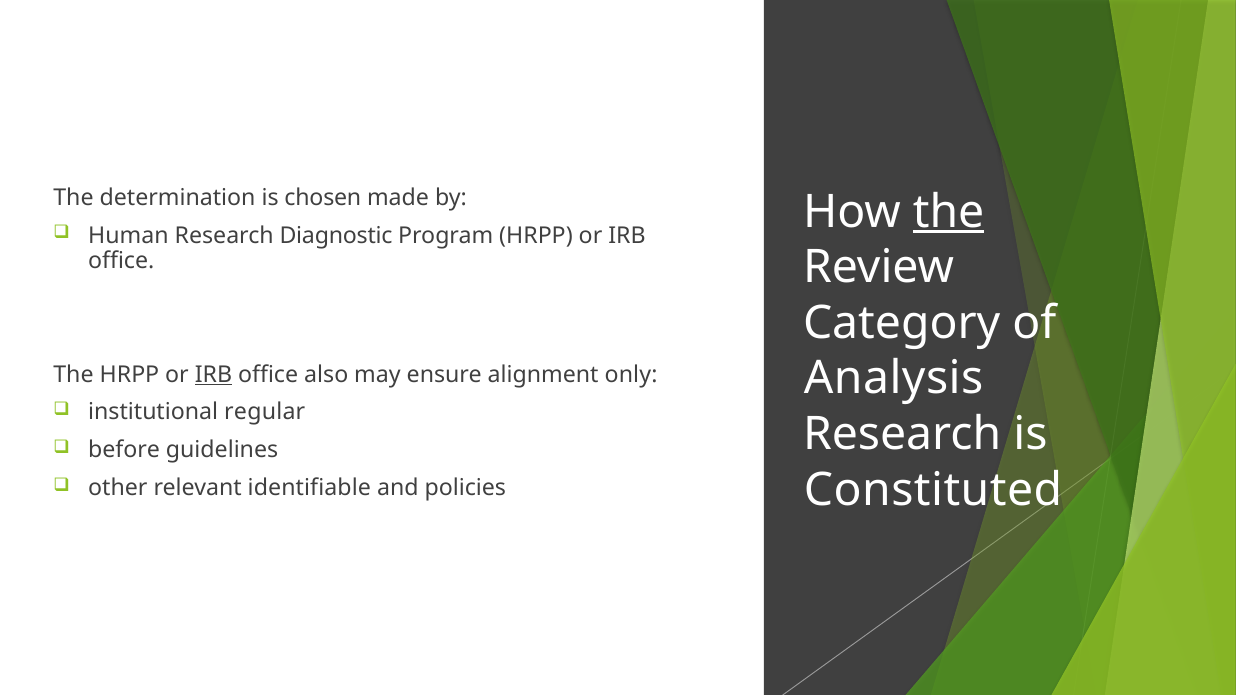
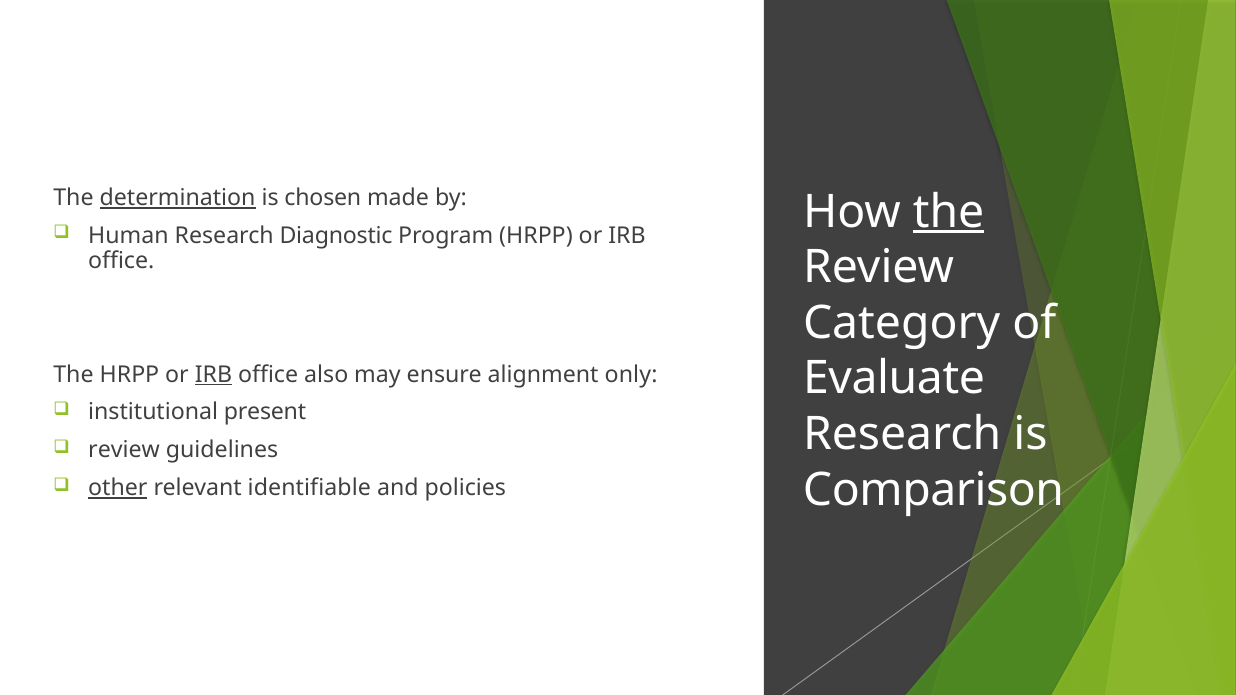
determination underline: none -> present
Analysis: Analysis -> Evaluate
regular: regular -> present
before at (124, 450): before -> review
Constituted: Constituted -> Comparison
other underline: none -> present
